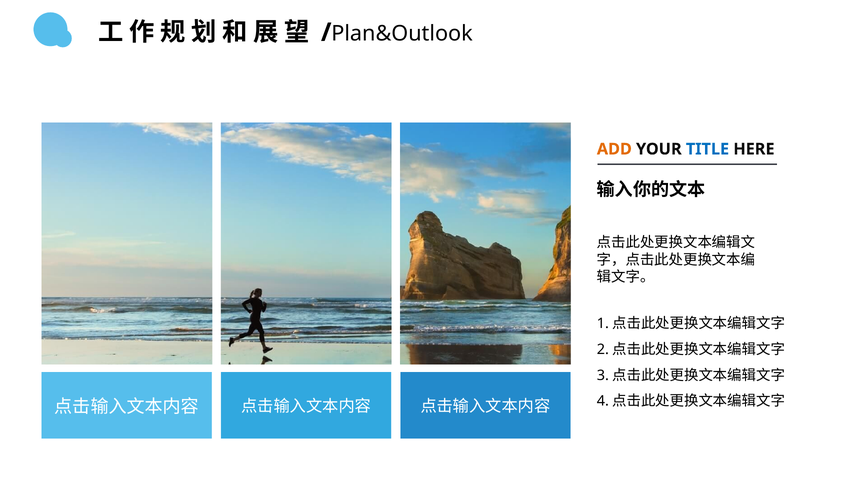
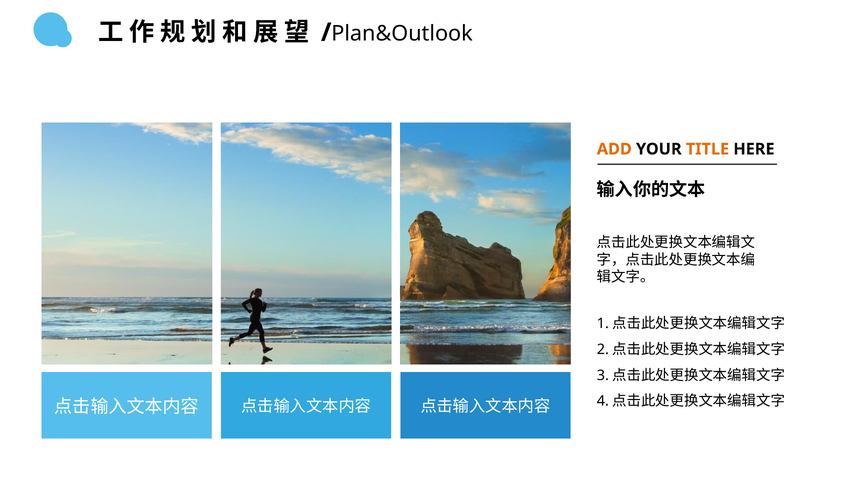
TITLE colour: blue -> orange
